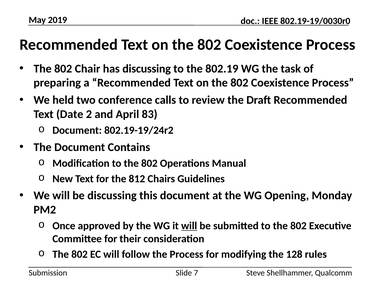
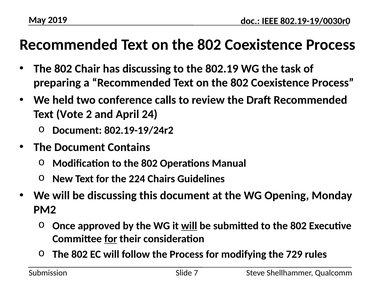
Date: Date -> Vote
83: 83 -> 24
812: 812 -> 224
for at (111, 239) underline: none -> present
128: 128 -> 729
